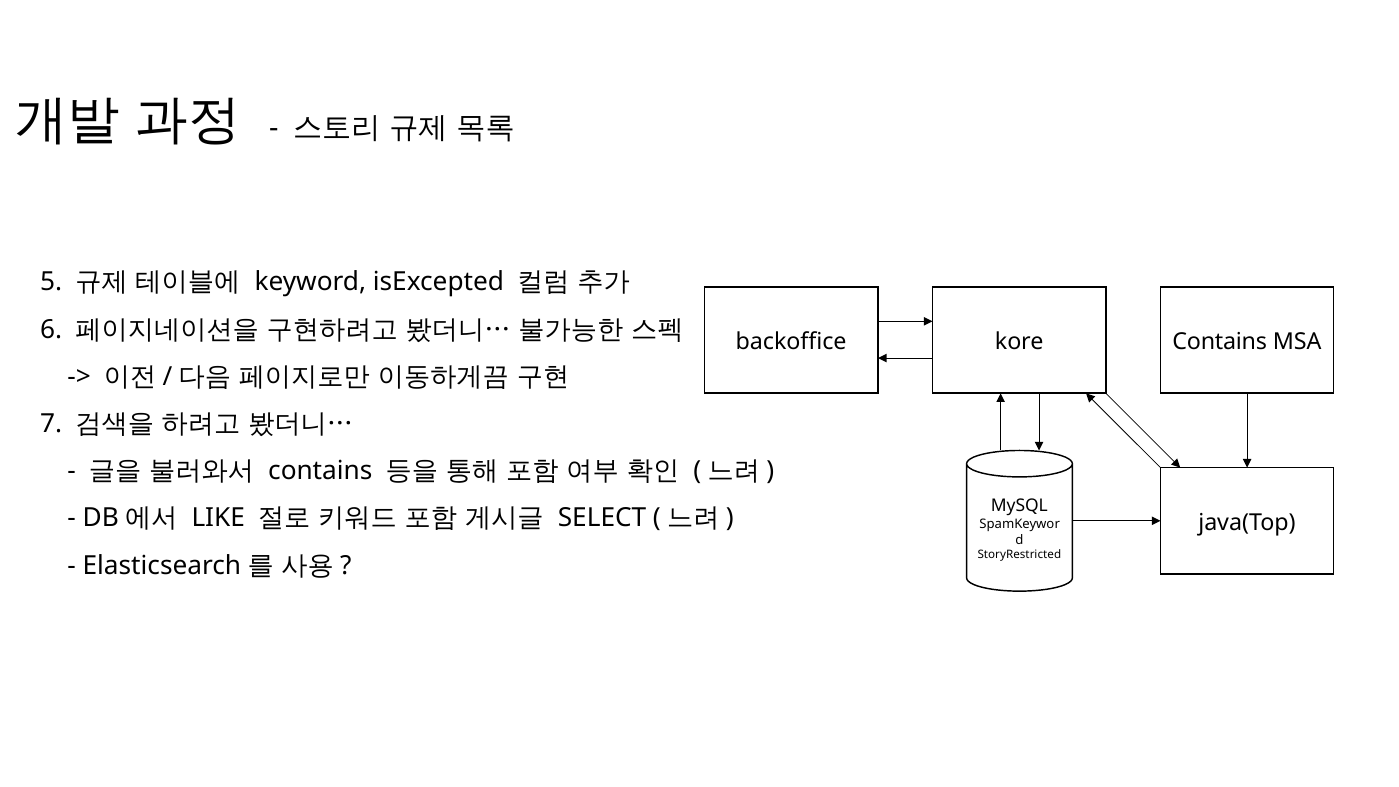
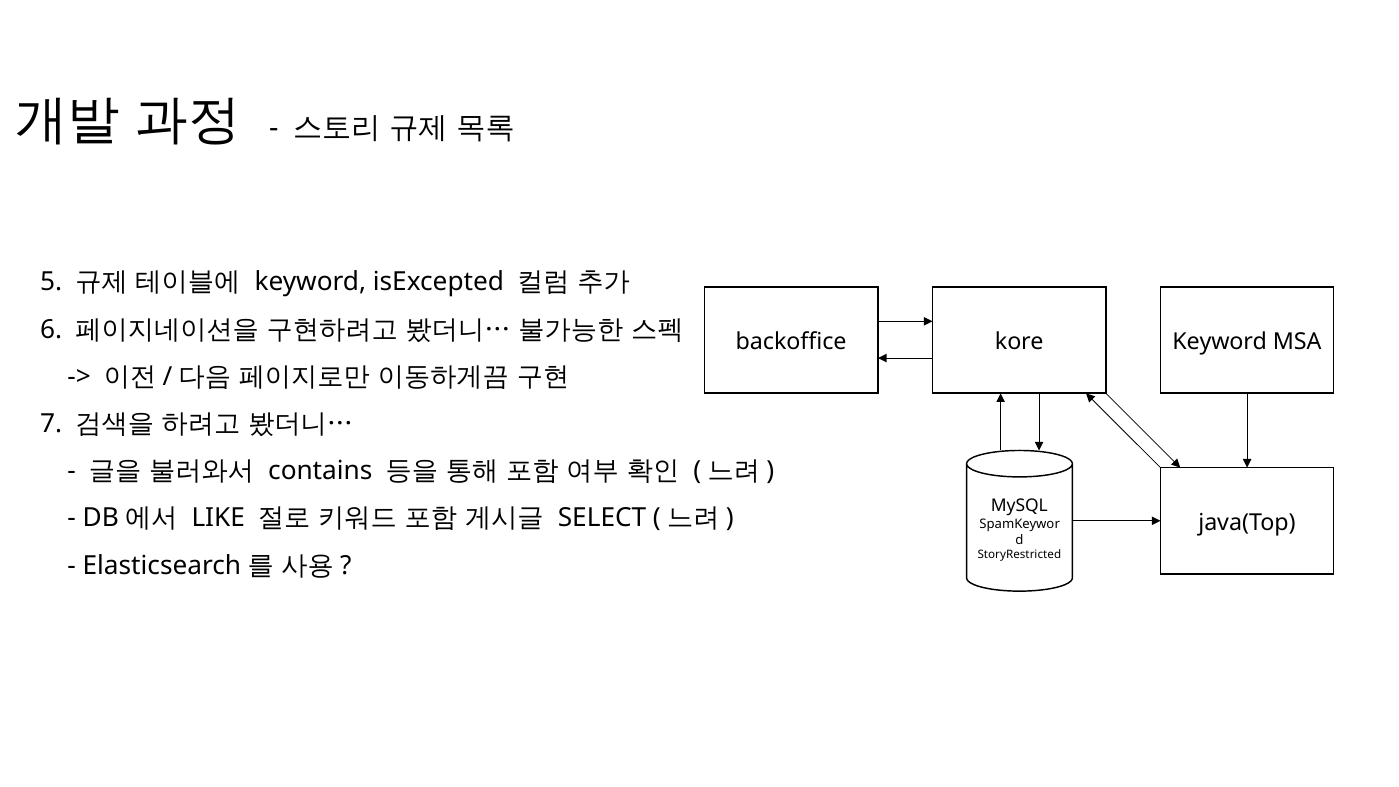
Contains at (1220, 342): Contains -> Keyword
